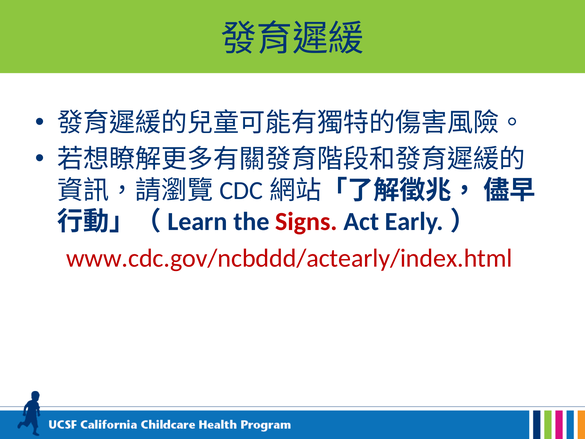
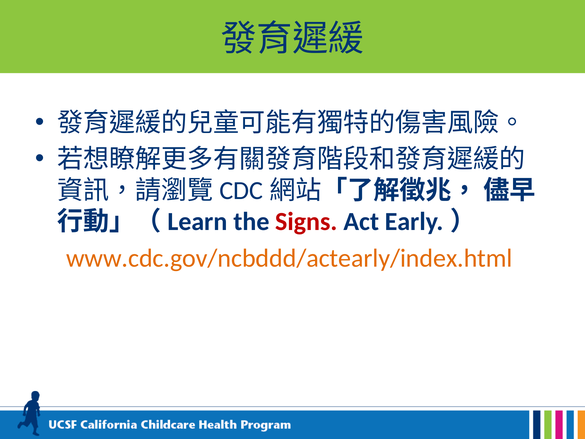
www.cdc.gov/ncbddd/actearly/index.html colour: red -> orange
